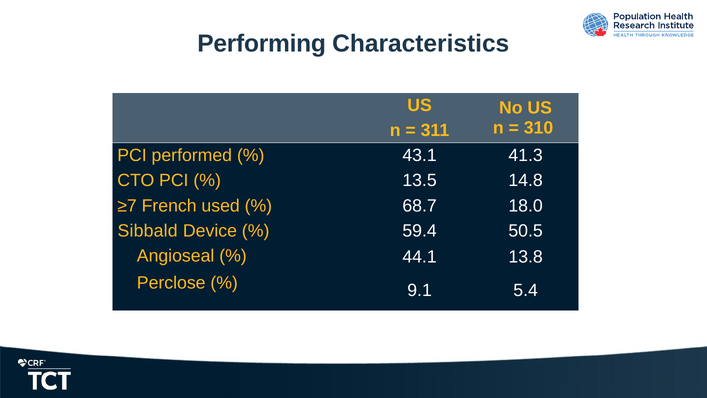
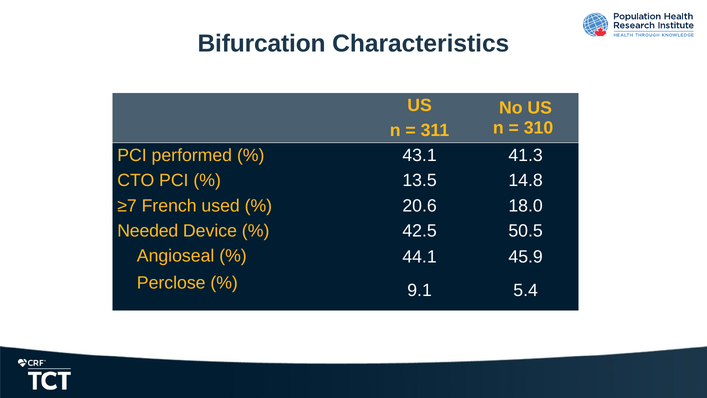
Performing: Performing -> Bifurcation
68.7: 68.7 -> 20.6
Sibbald: Sibbald -> Needed
59.4: 59.4 -> 42.5
13.8: 13.8 -> 45.9
